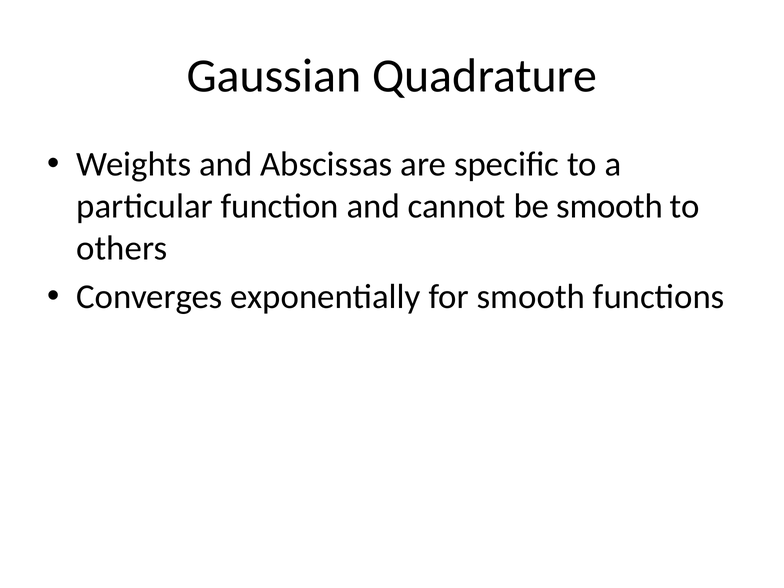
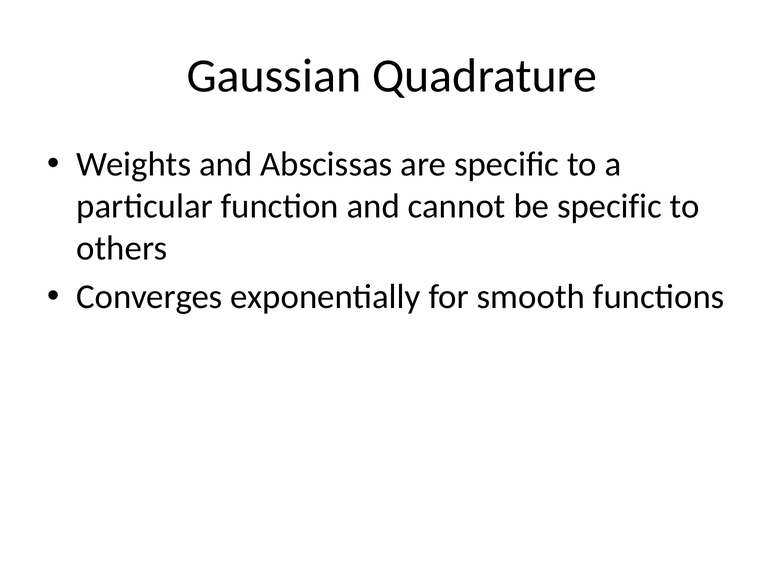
be smooth: smooth -> specific
